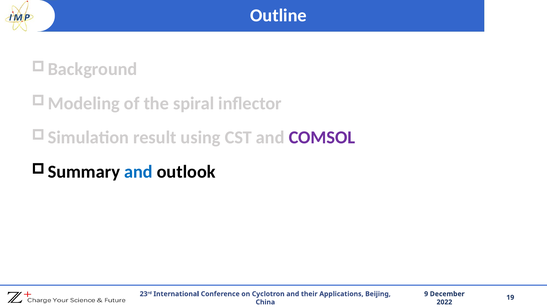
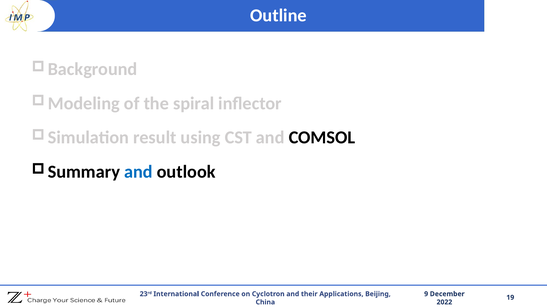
COMSOL colour: purple -> black
